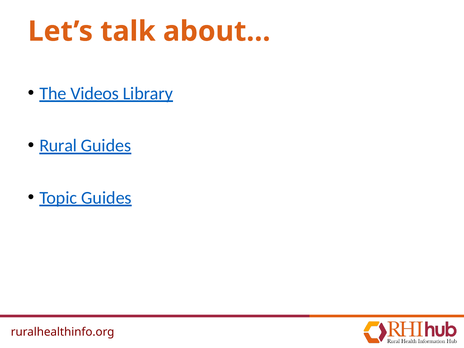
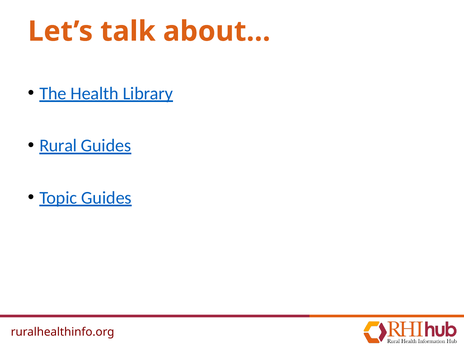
Videos: Videos -> Health
